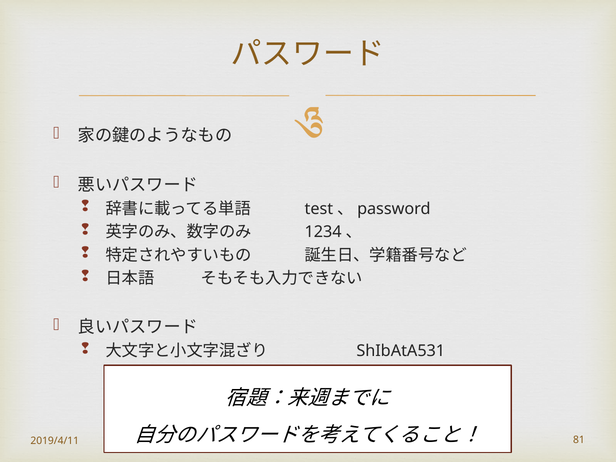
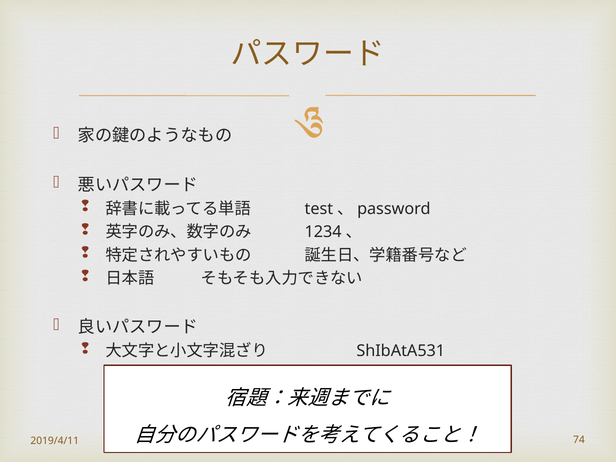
81: 81 -> 74
